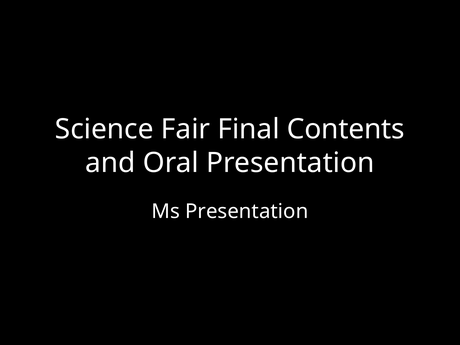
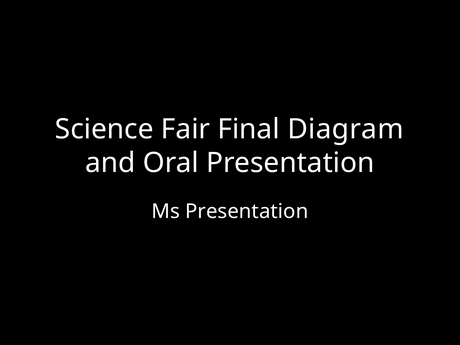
Contents: Contents -> Diagram
